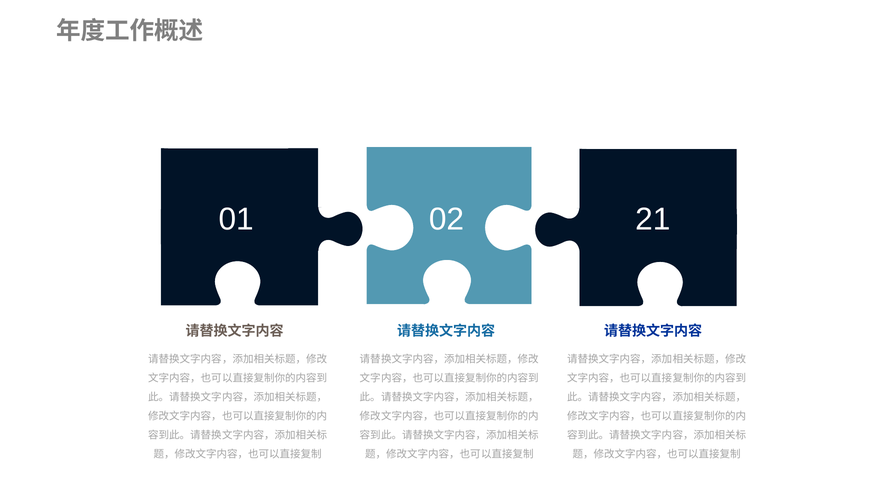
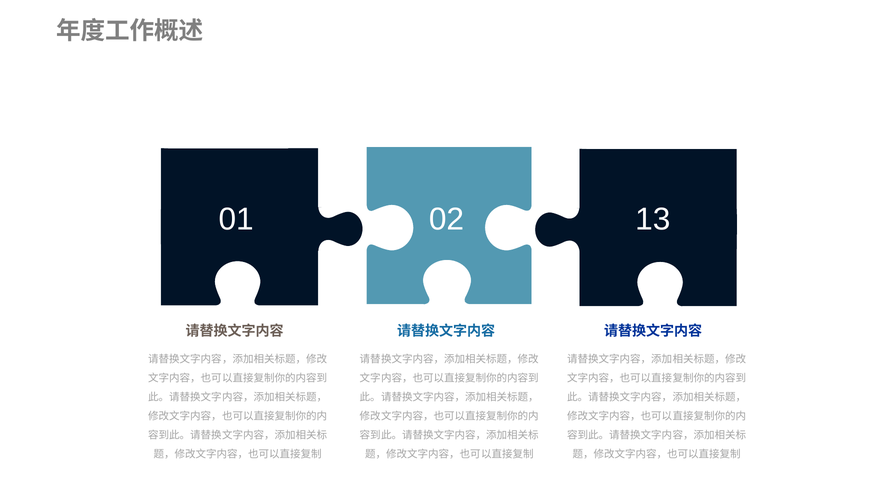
21: 21 -> 13
